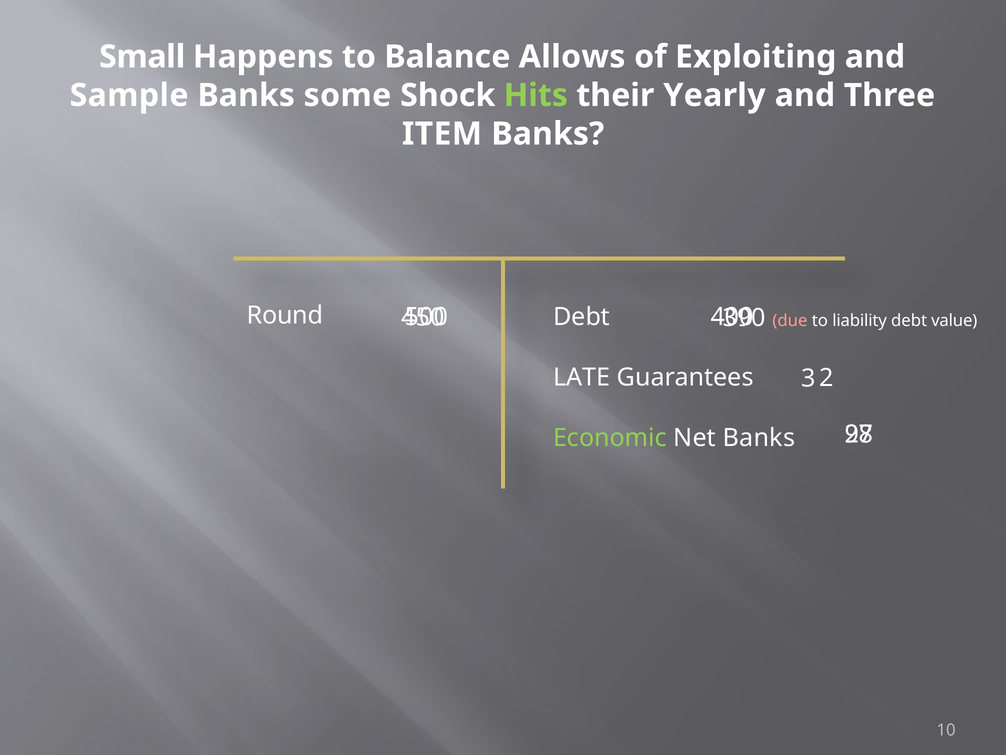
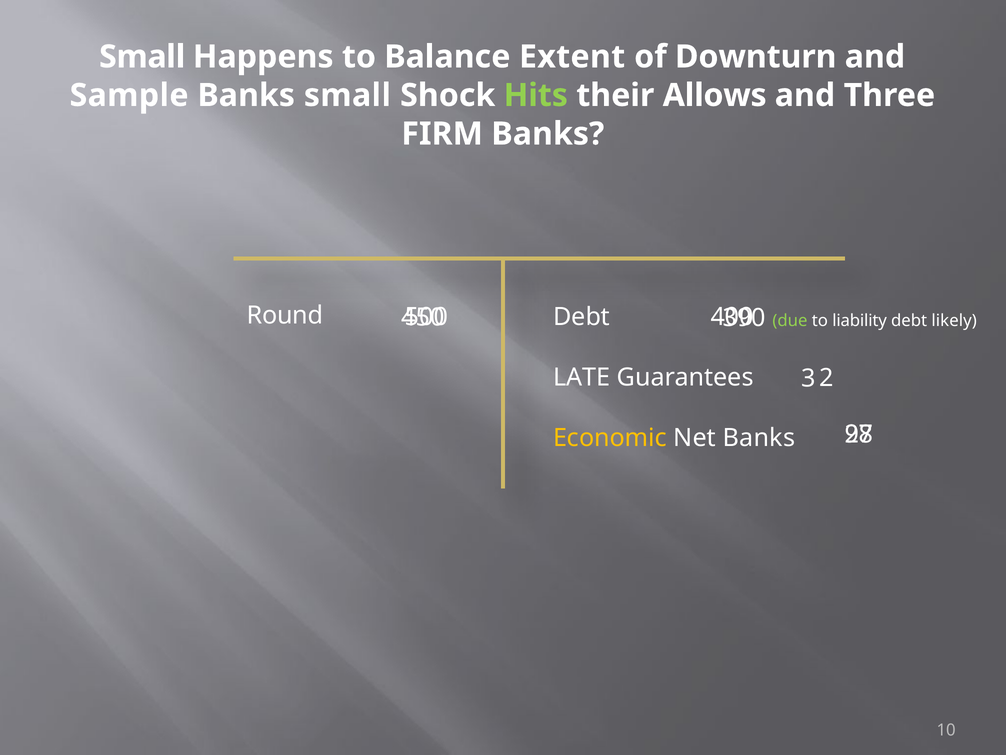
Allows: Allows -> Extent
Exploiting: Exploiting -> Downturn
Banks some: some -> small
Yearly: Yearly -> Allows
ITEM: ITEM -> FIRM
due colour: pink -> light green
value: value -> likely
Economic colour: light green -> yellow
